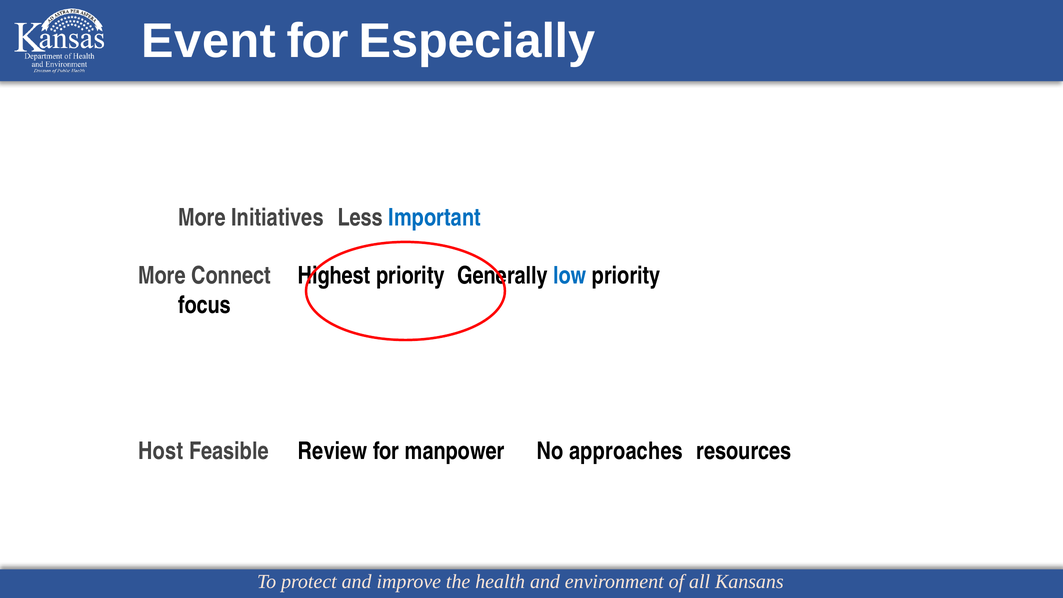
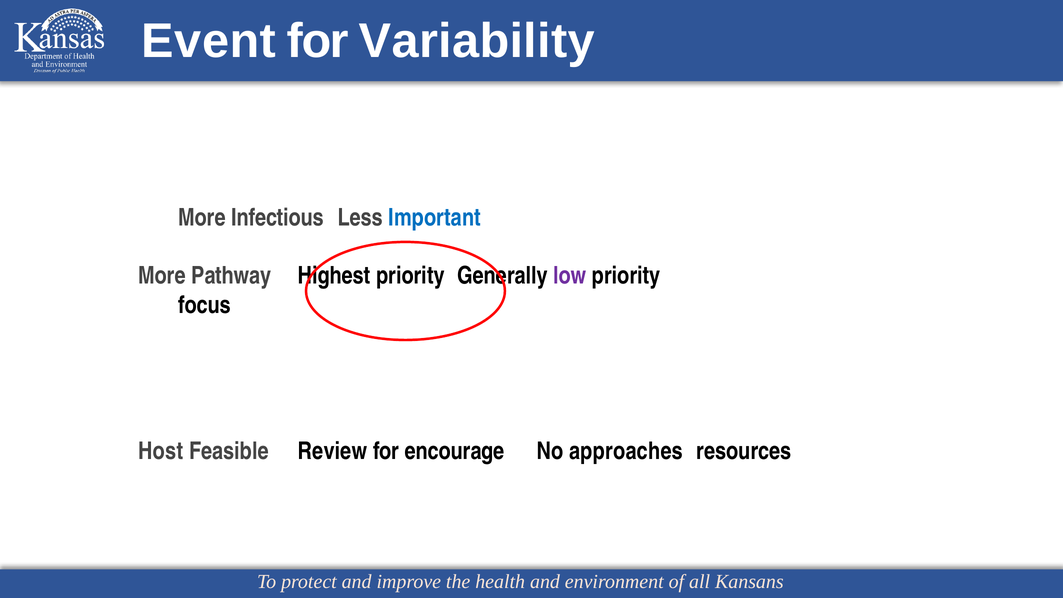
Especially: Especially -> Variability
Initiatives: Initiatives -> Infectious
Connect: Connect -> Pathway
low colour: blue -> purple
manpower: manpower -> encourage
